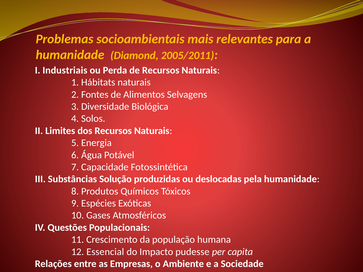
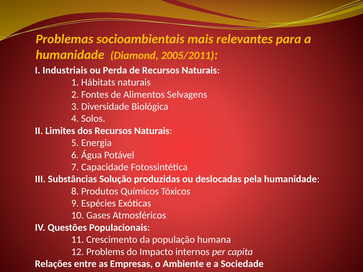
Essencial: Essencial -> Problems
pudesse: pudesse -> internos
